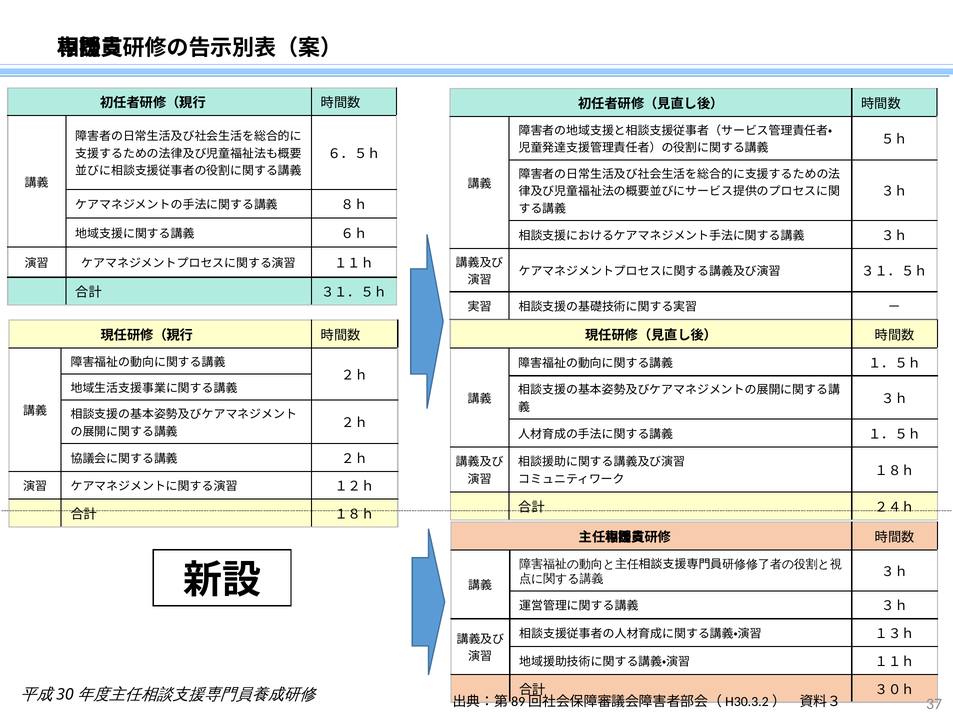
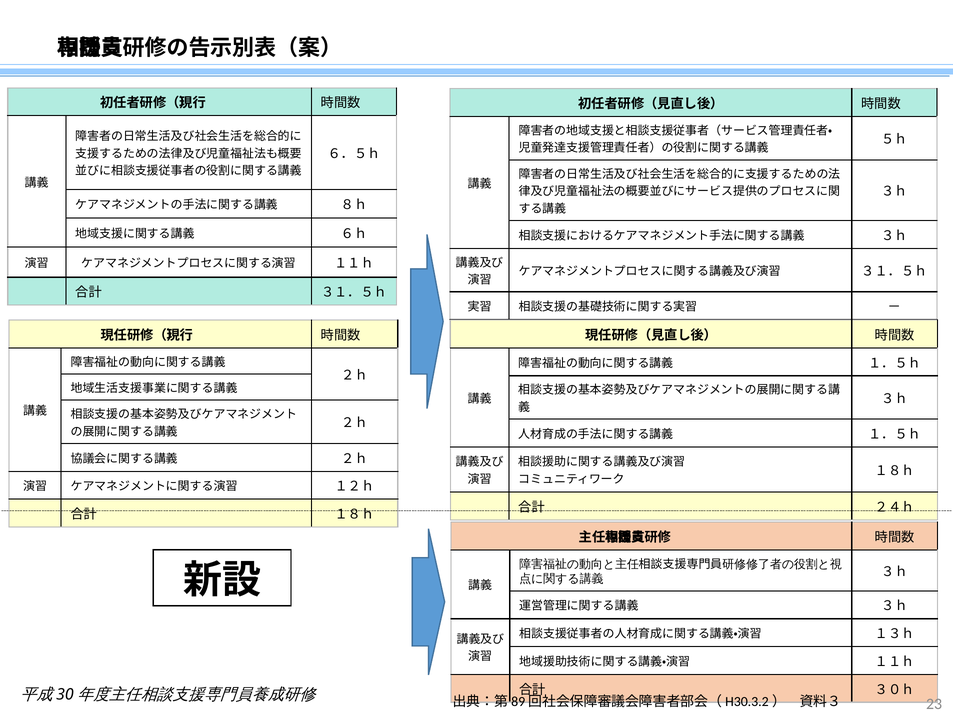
37: 37 -> 23
